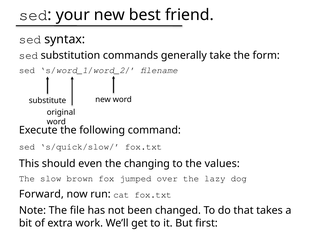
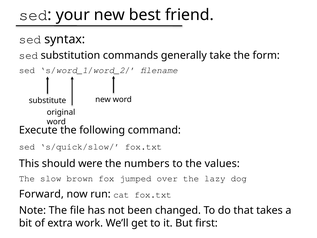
even: even -> were
changing: changing -> numbers
